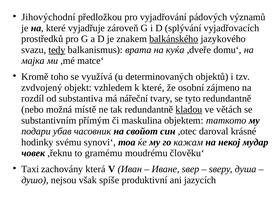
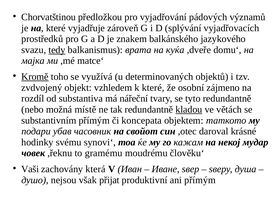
Jihovýchodní: Jihovýchodní -> Chorvatštinou
balkánského underline: present -> none
Kromě underline: none -> present
maskulina: maskulina -> koncepata
Taxi: Taxi -> Vaši
spíše: spíše -> přijat
ani jazycích: jazycích -> přímým
